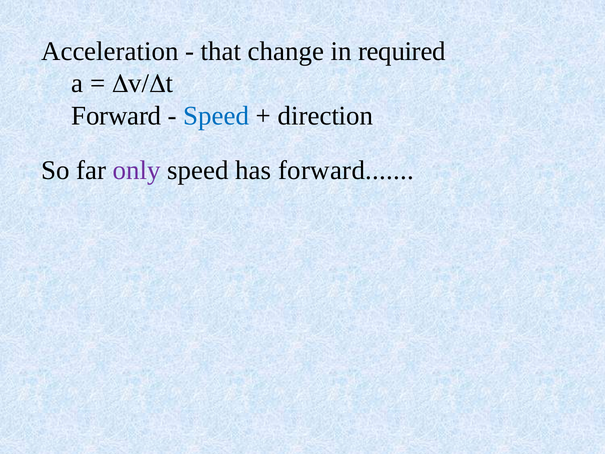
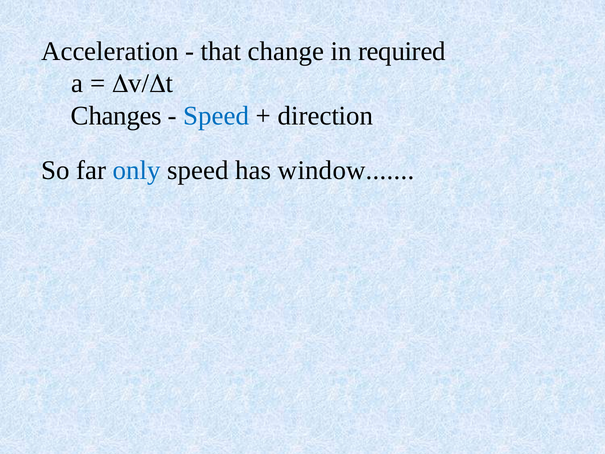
Forward at (116, 116): Forward -> Changes
only colour: purple -> blue
has forward: forward -> window
